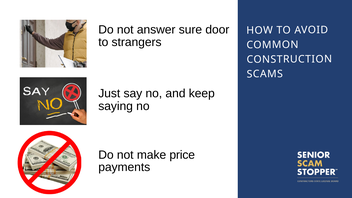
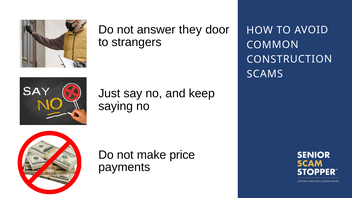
sure: sure -> they
